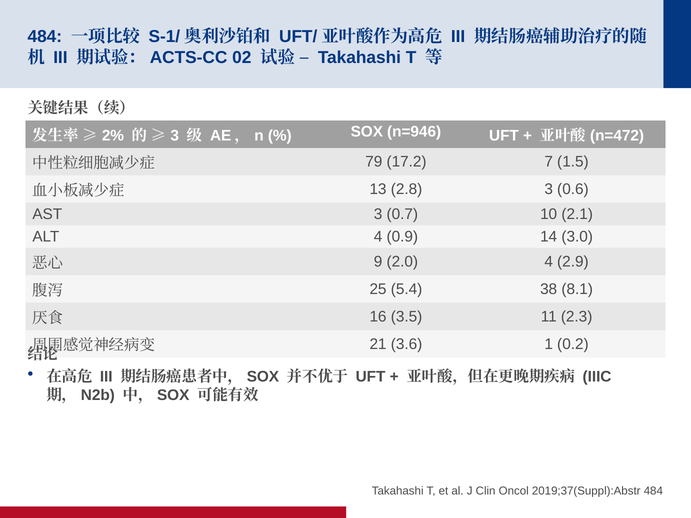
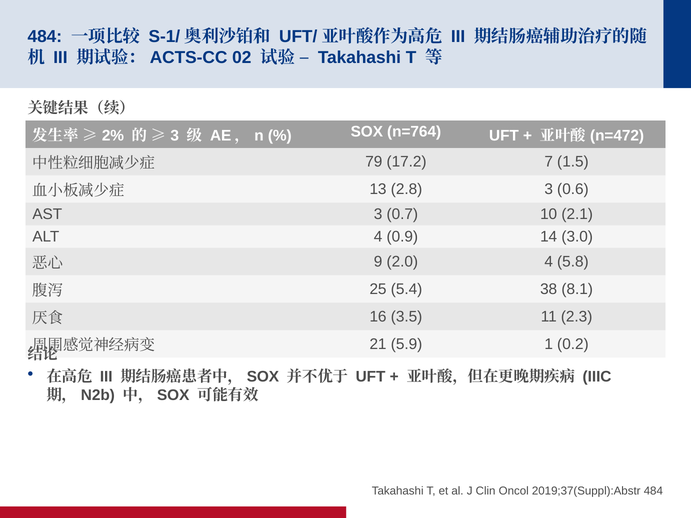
n=946: n=946 -> n=764
2.9: 2.9 -> 5.8
3.6: 3.6 -> 5.9
